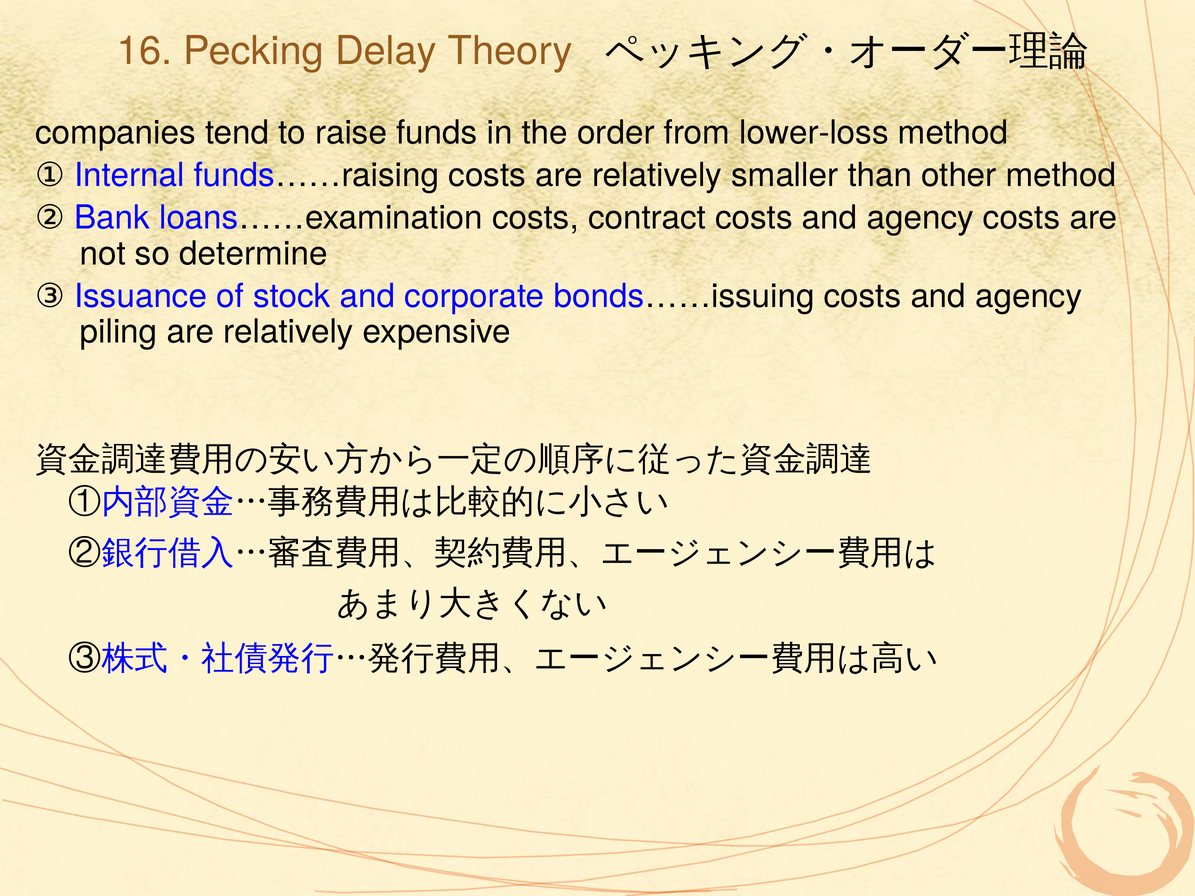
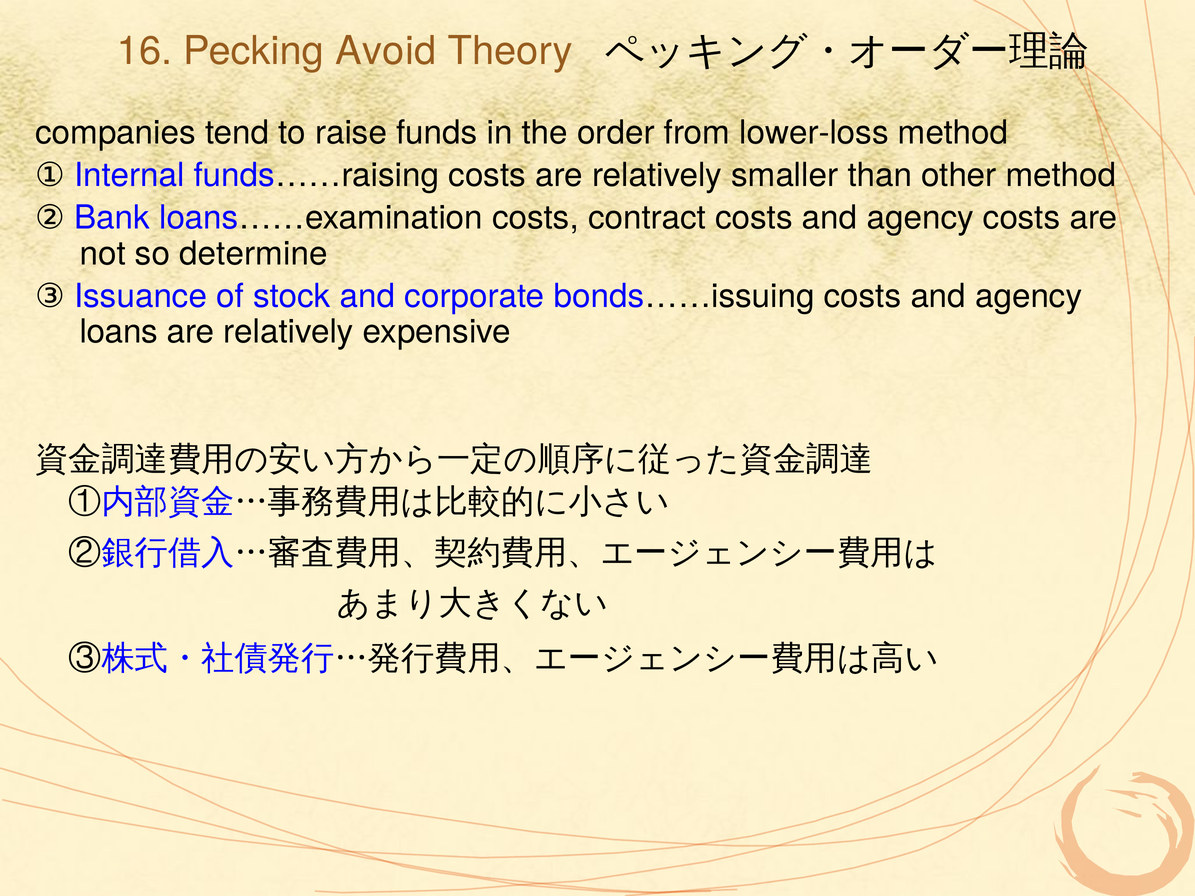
Delay: Delay -> Avoid
piling: piling -> loans
